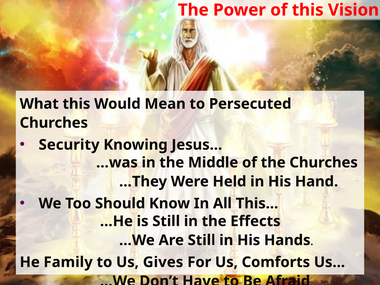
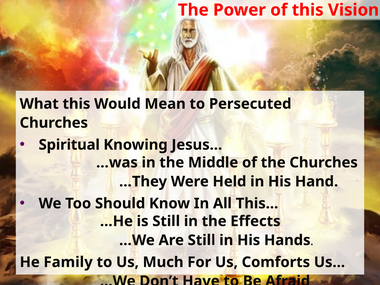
Security: Security -> Spiritual
Gives: Gives -> Much
